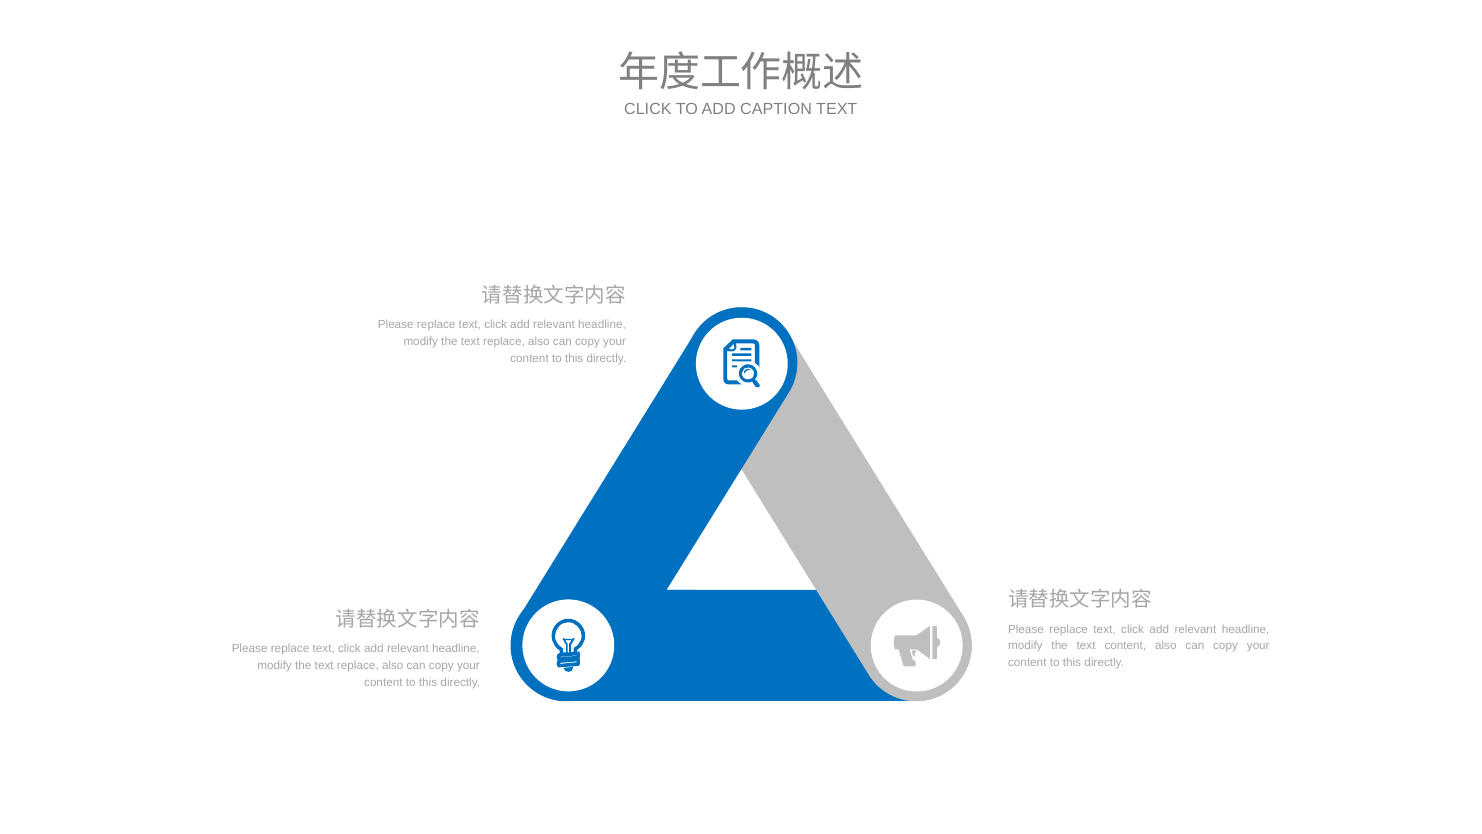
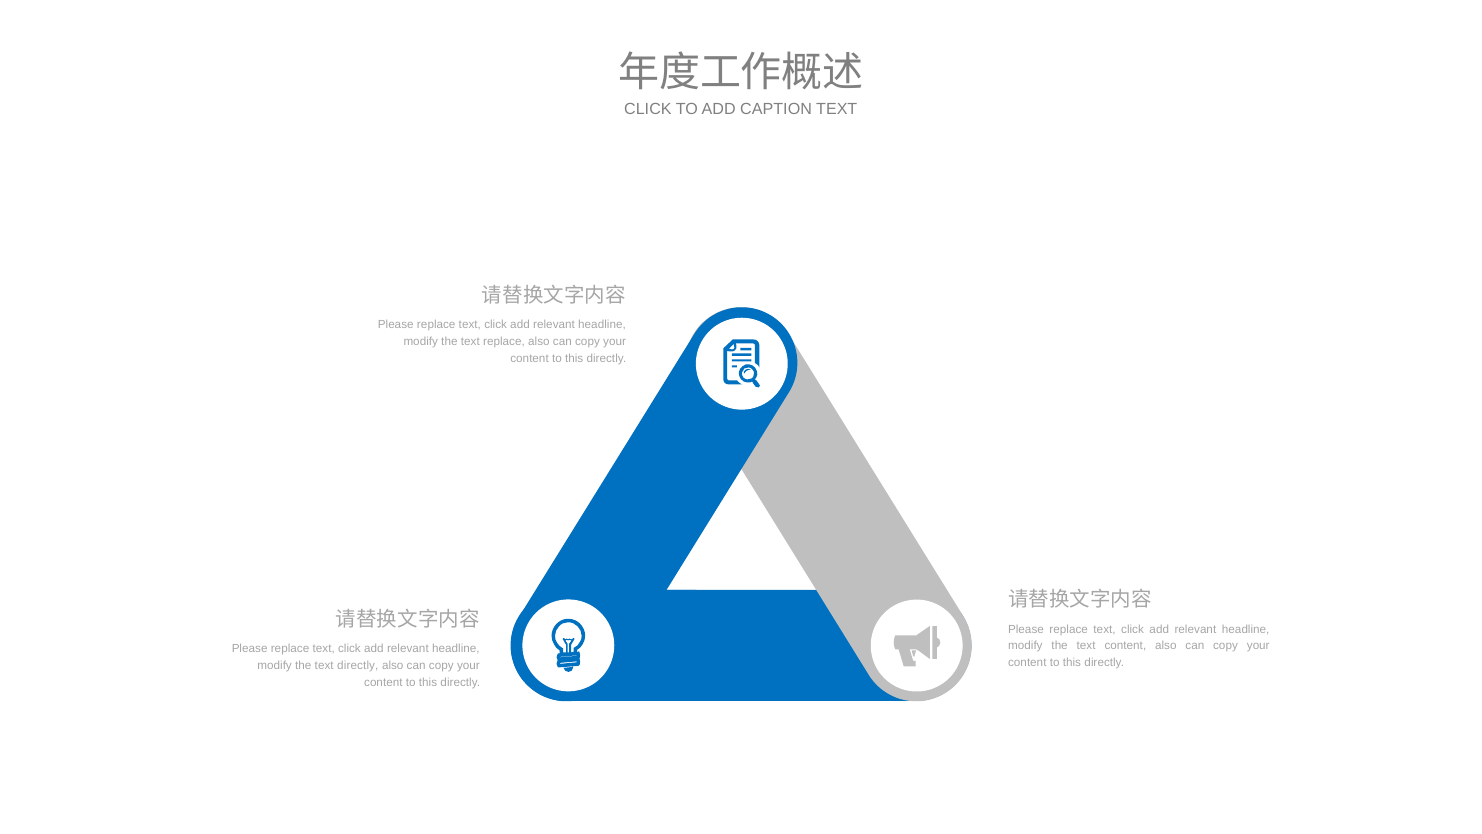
replace at (358, 665): replace -> directly
